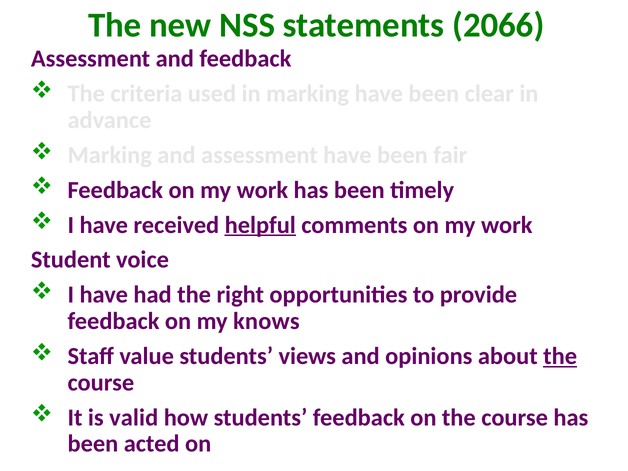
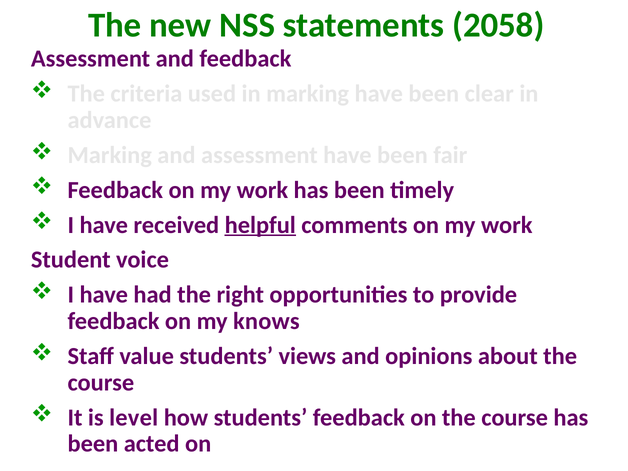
2066: 2066 -> 2058
the at (560, 356) underline: present -> none
valid: valid -> level
